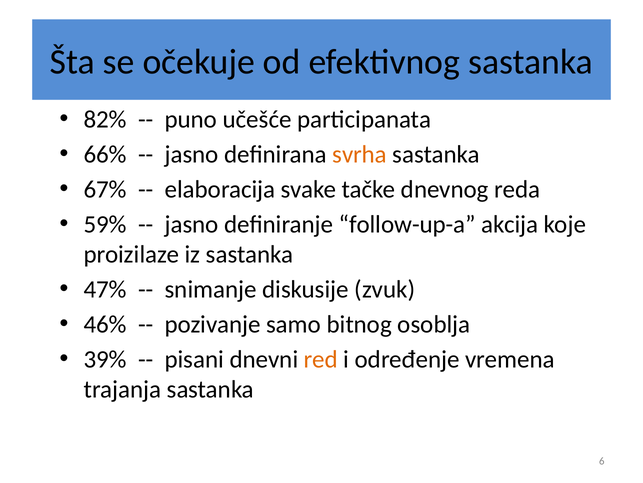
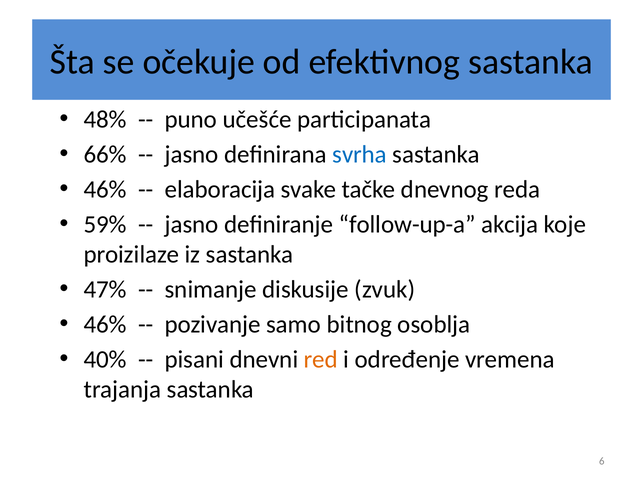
82%: 82% -> 48%
svrha colour: orange -> blue
67% at (105, 189): 67% -> 46%
39%: 39% -> 40%
